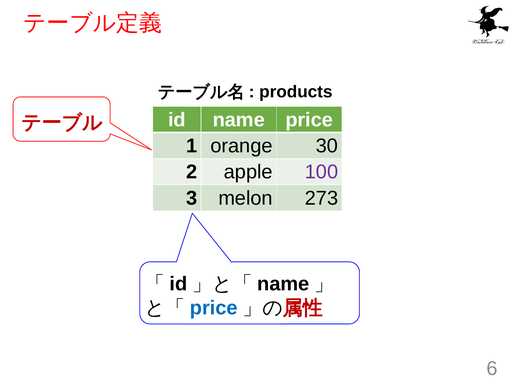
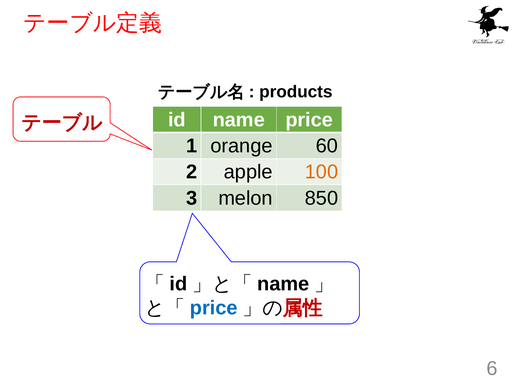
30: 30 -> 60
100 colour: purple -> orange
273: 273 -> 850
